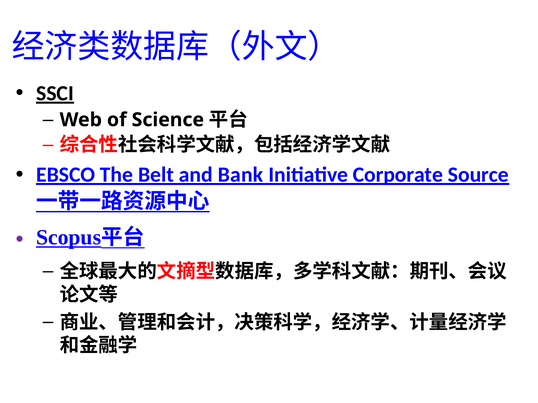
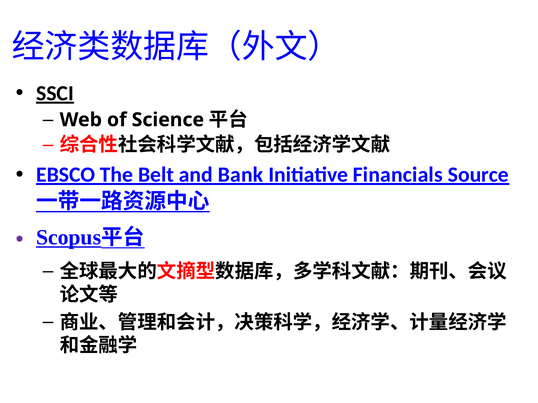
Corporate: Corporate -> Financials
